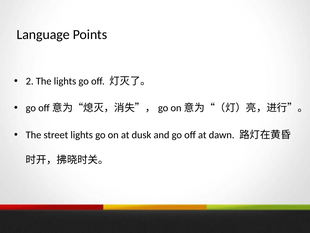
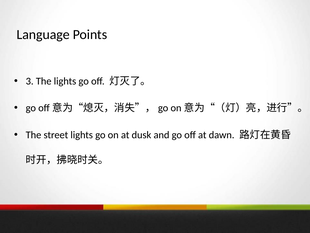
2: 2 -> 3
